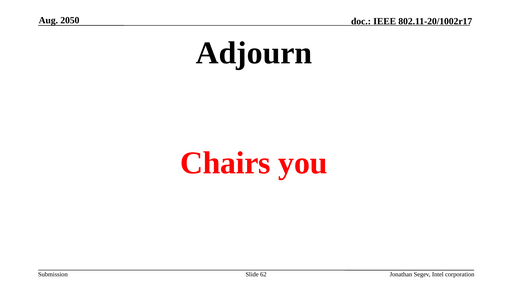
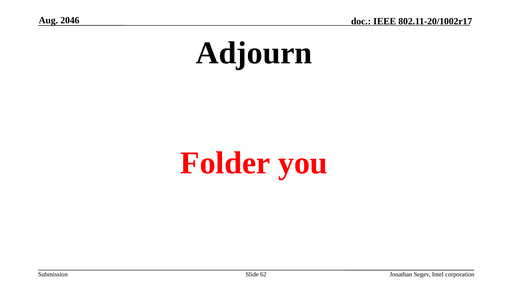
2050: 2050 -> 2046
Chairs: Chairs -> Folder
